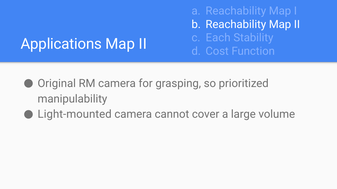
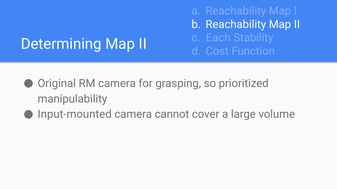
Applications: Applications -> Determining
Light-mounted: Light-mounted -> Input-mounted
